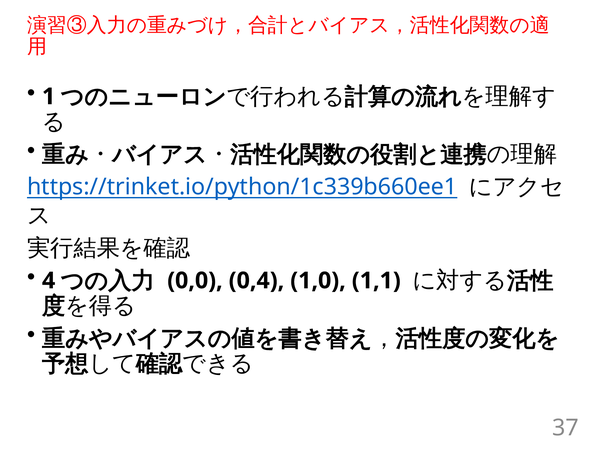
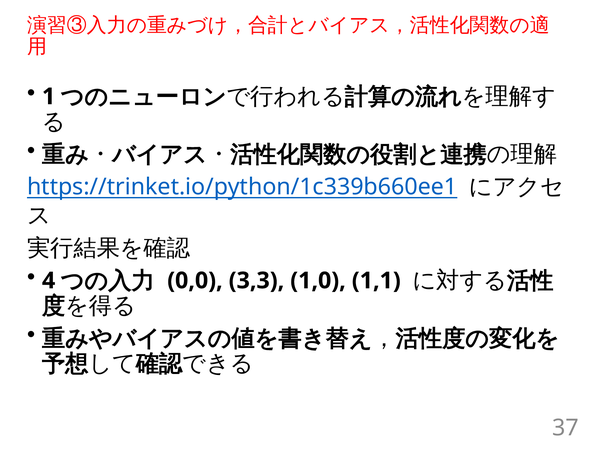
0,4: 0,4 -> 3,3
